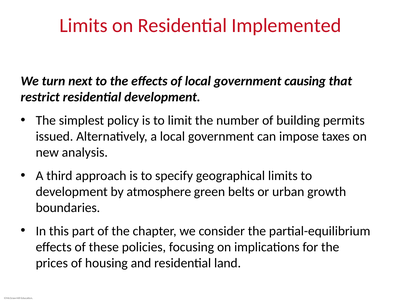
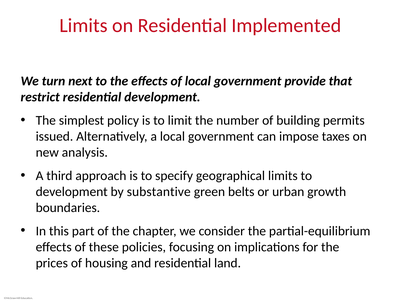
causing: causing -> provide
atmosphere: atmosphere -> substantive
